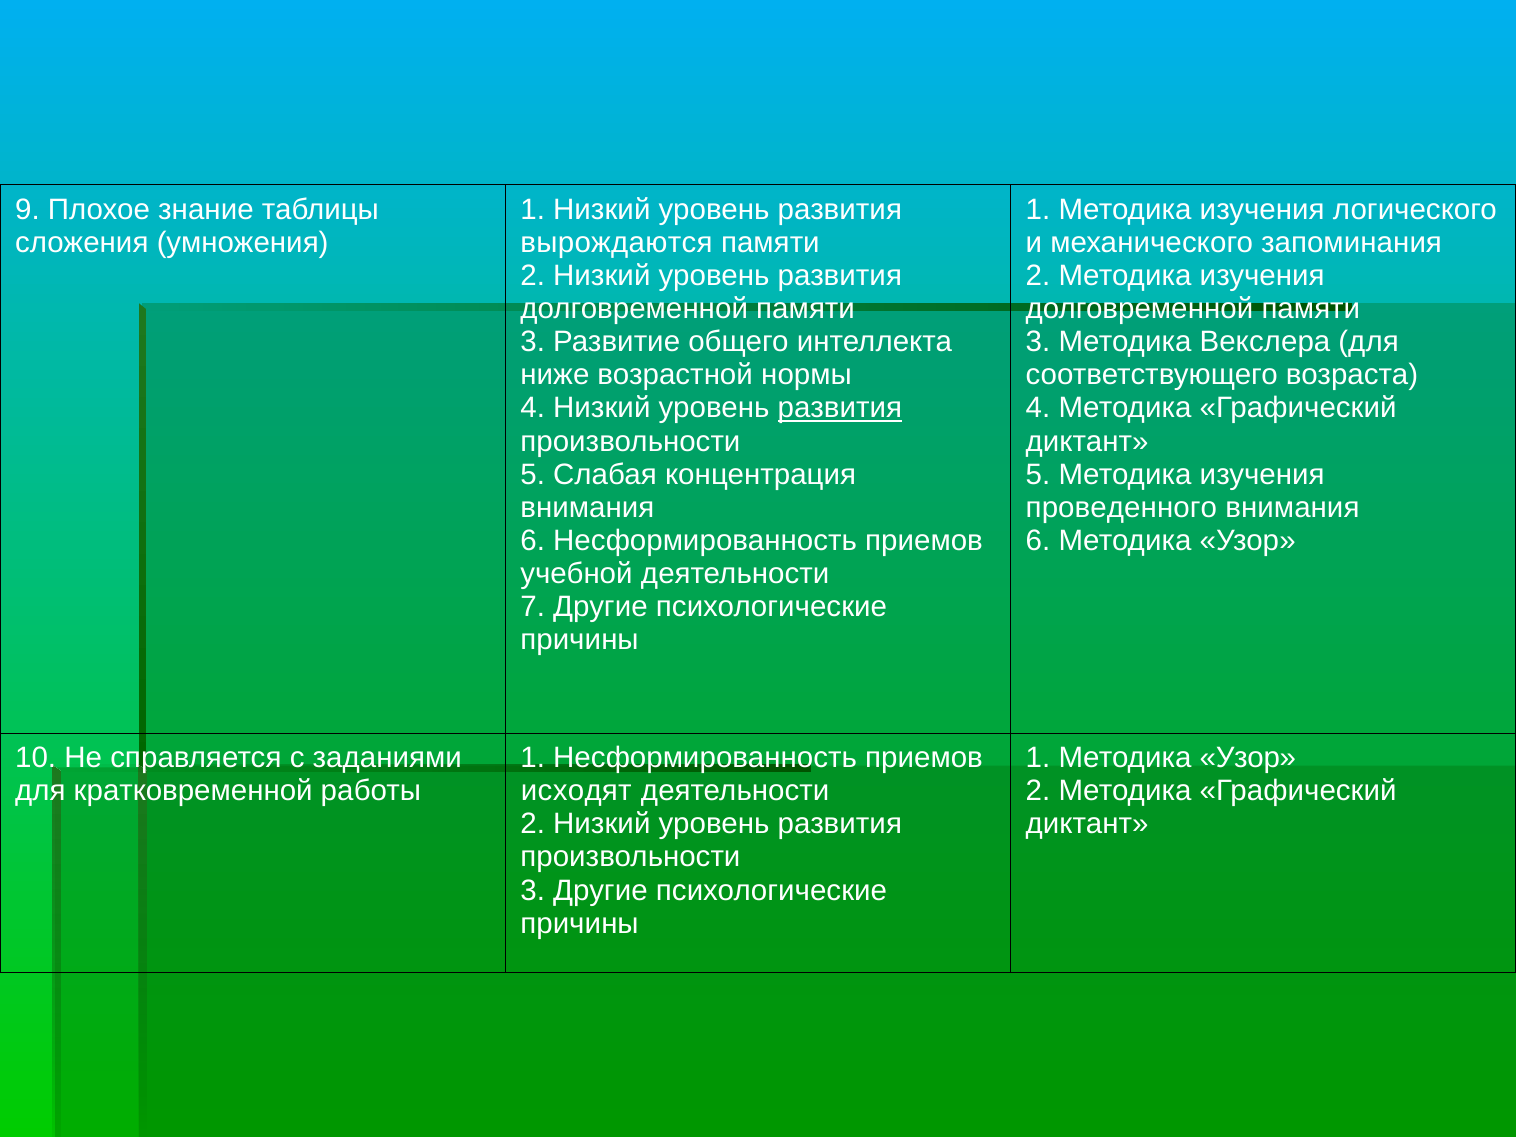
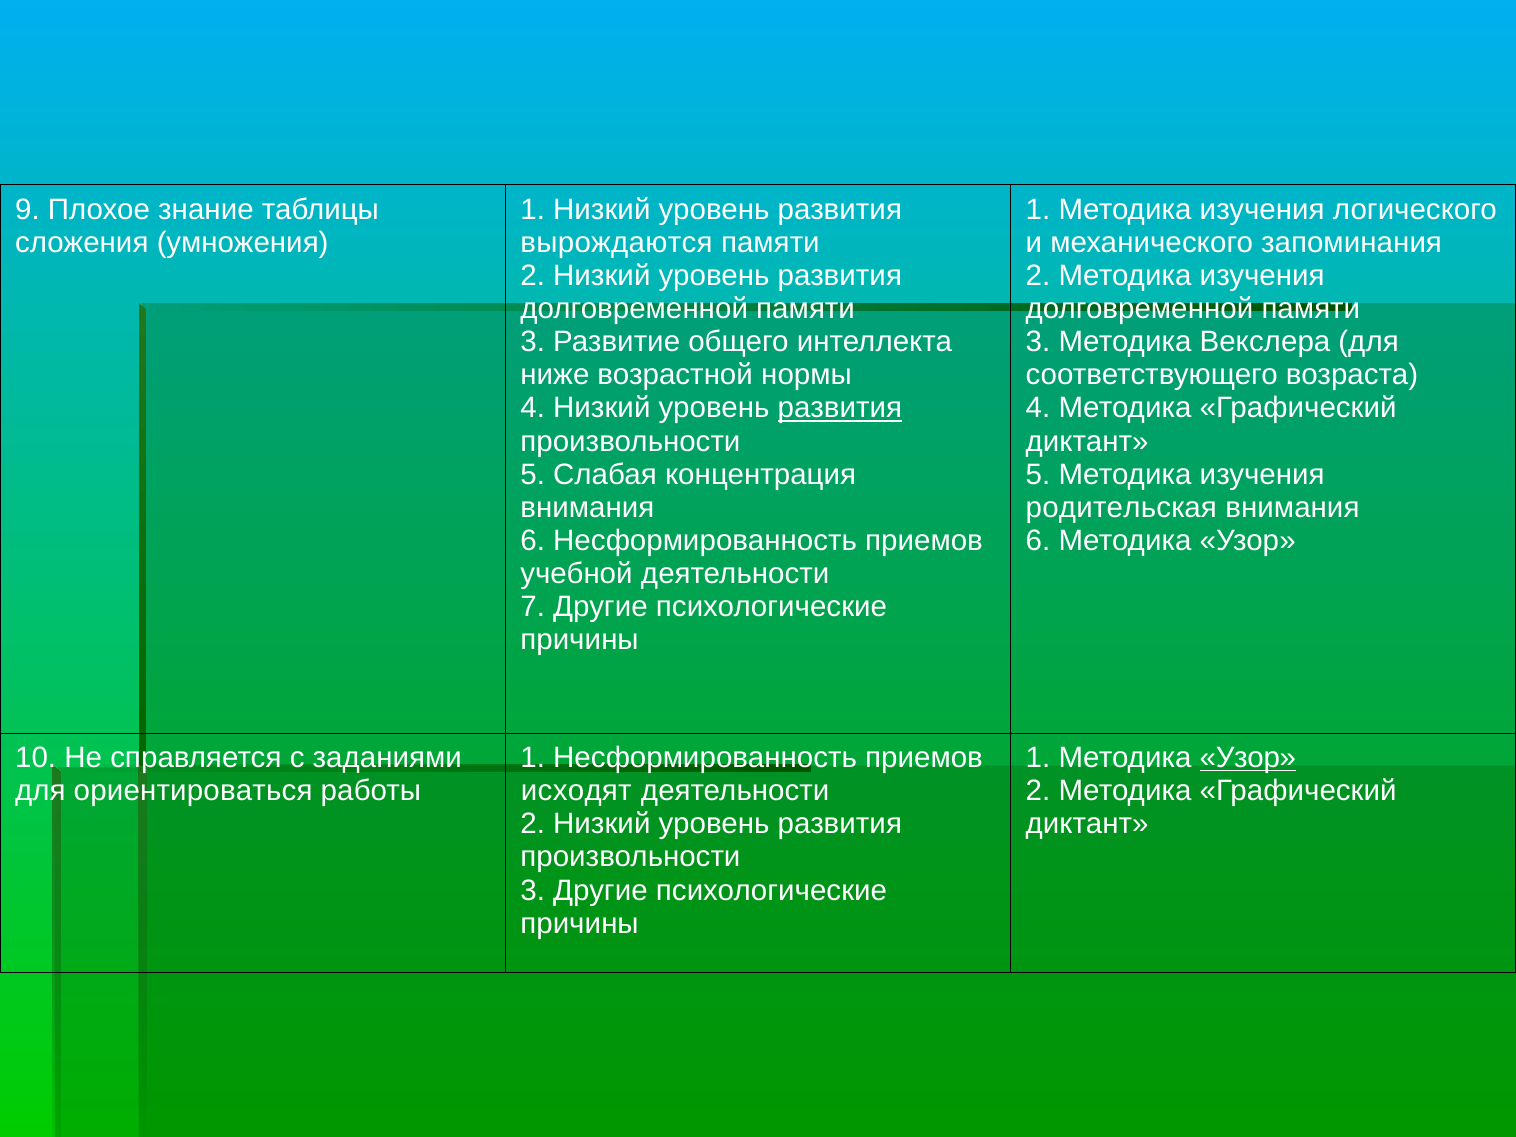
проведенного: проведенного -> родительская
Узор at (1248, 758) underline: none -> present
кратковременной: кратковременной -> ориентироваться
